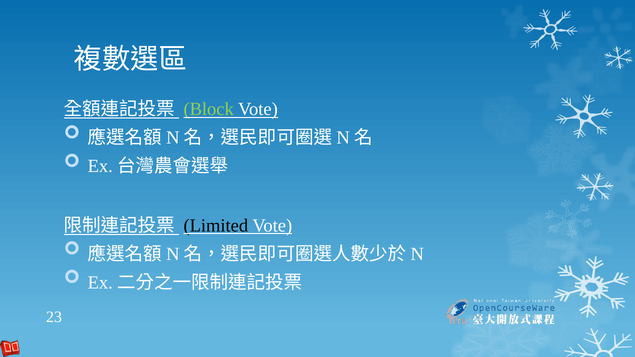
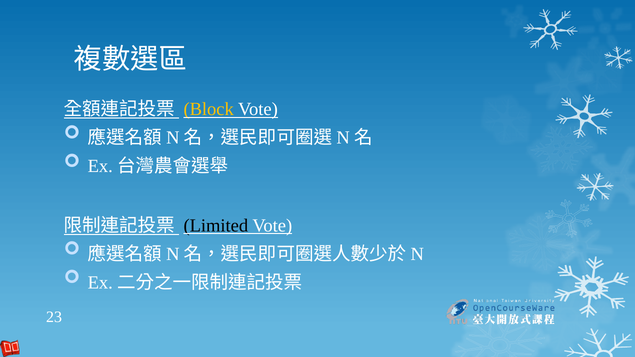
Block colour: light green -> yellow
